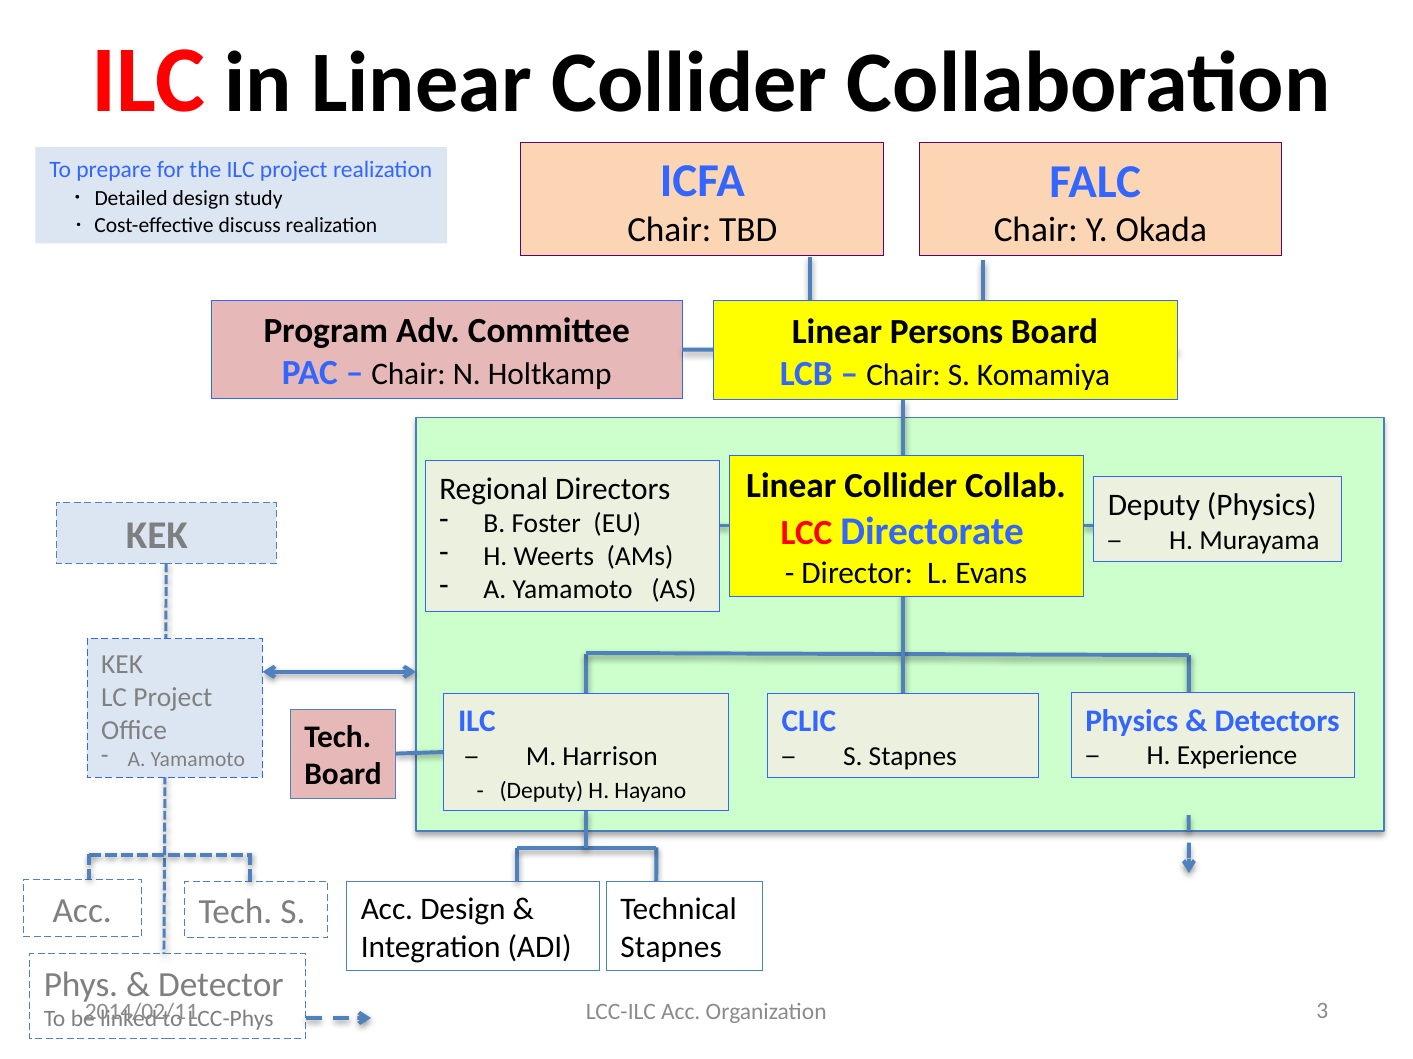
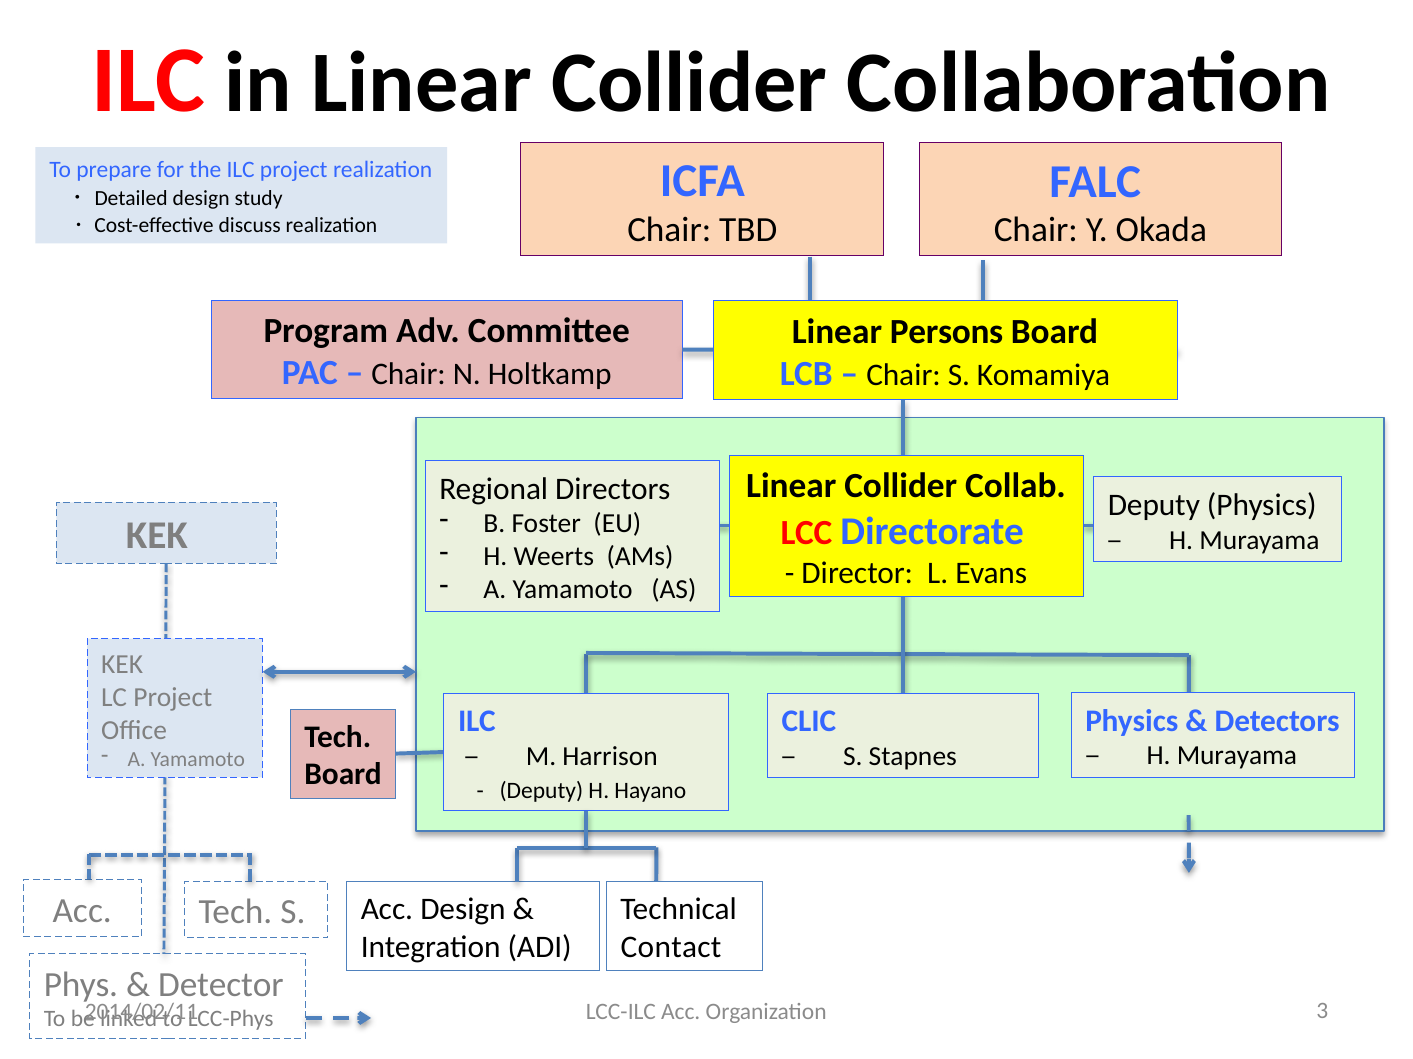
Experience at (1237, 756): Experience -> Murayama
Stapnes at (671, 948): Stapnes -> Contact
